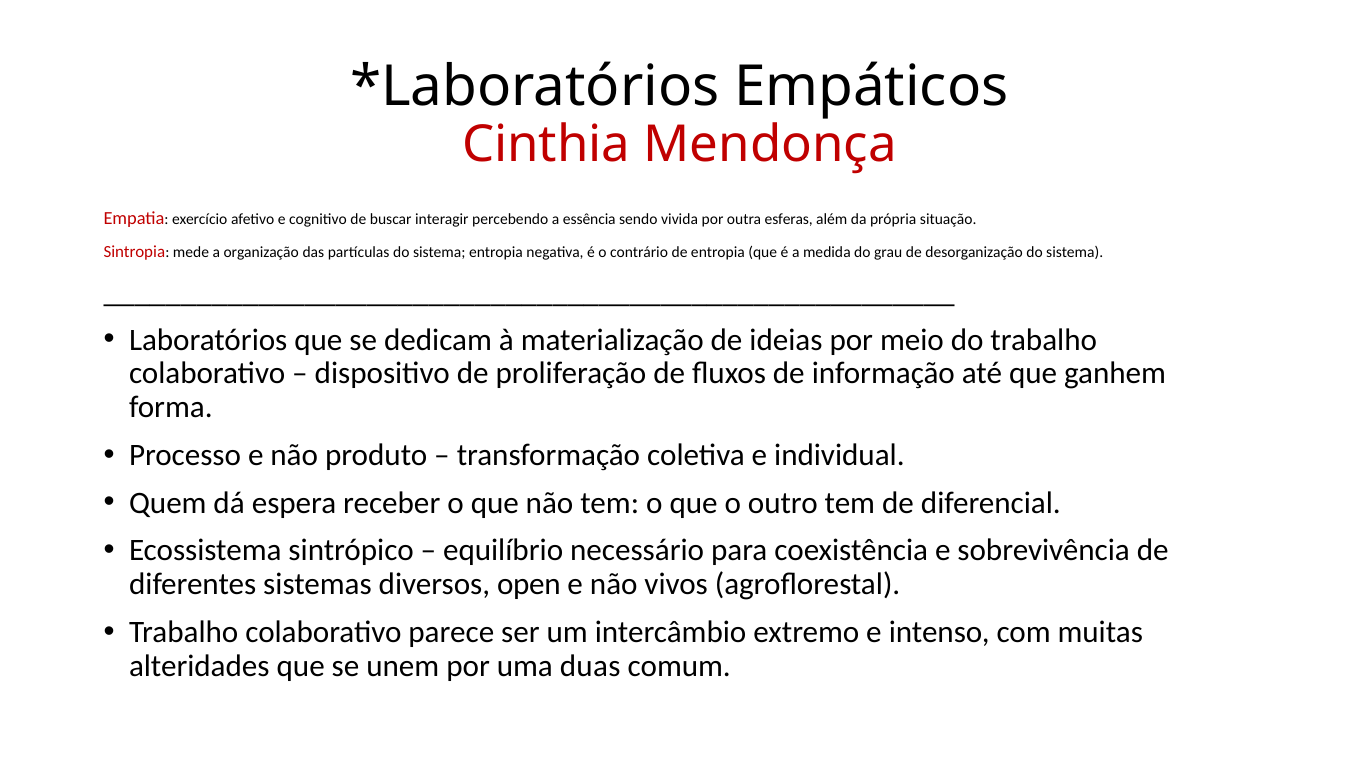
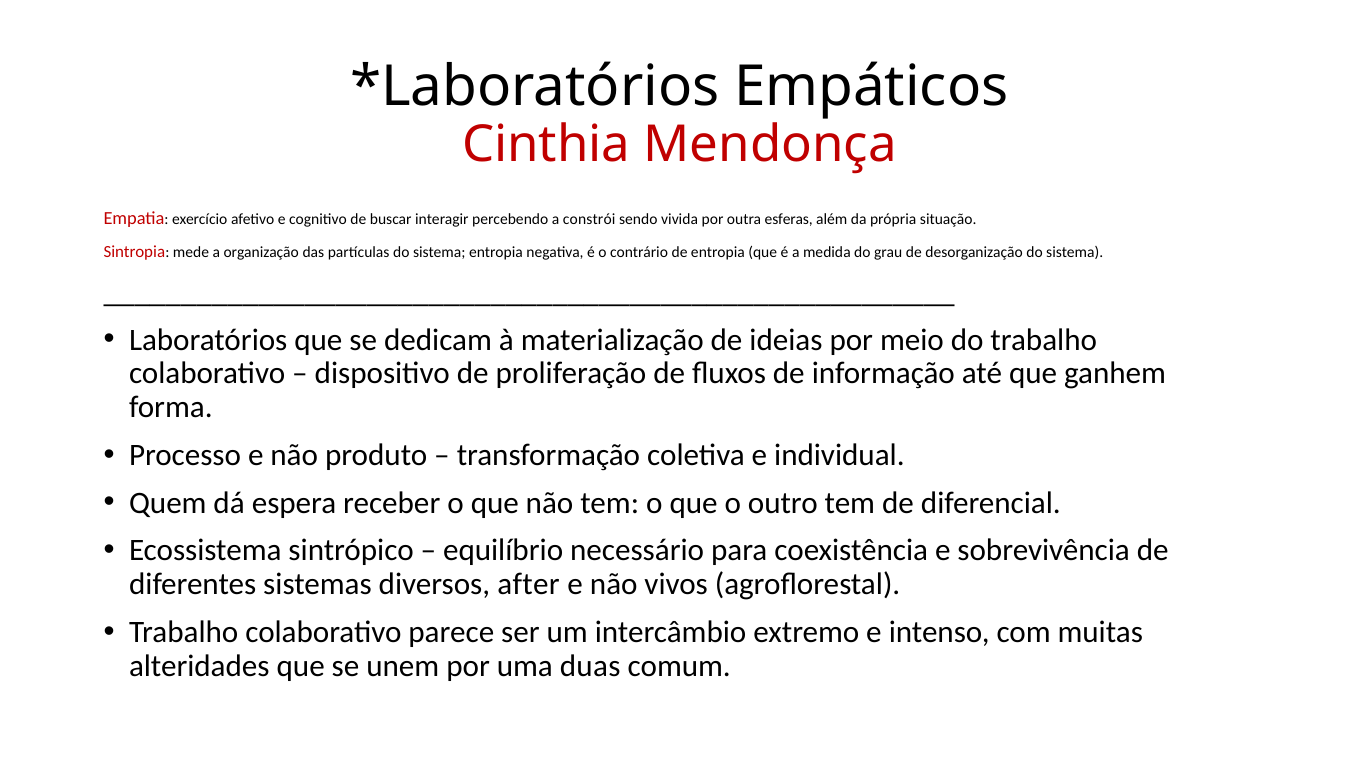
essência: essência -> constrói
open: open -> after
